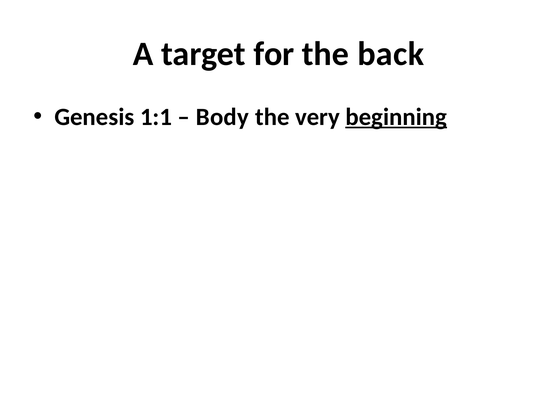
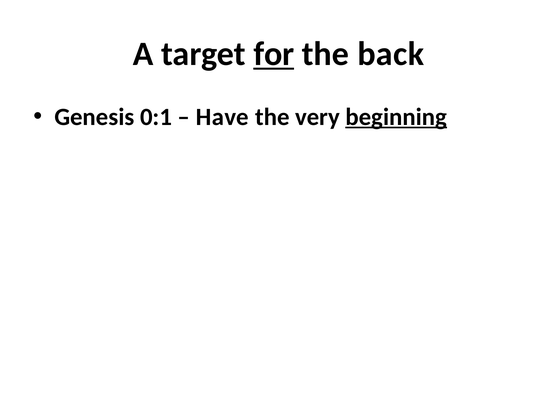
for underline: none -> present
1:1: 1:1 -> 0:1
Body: Body -> Have
